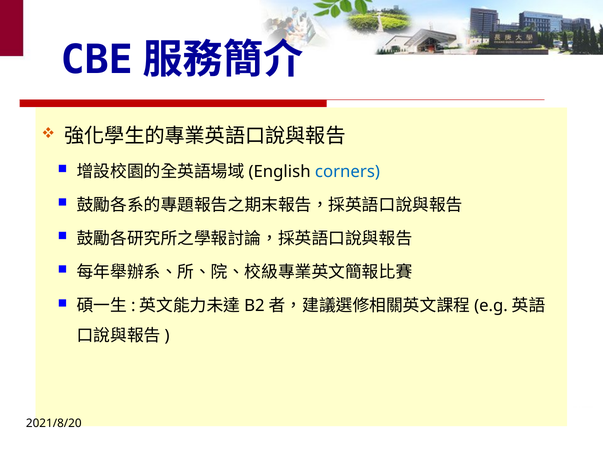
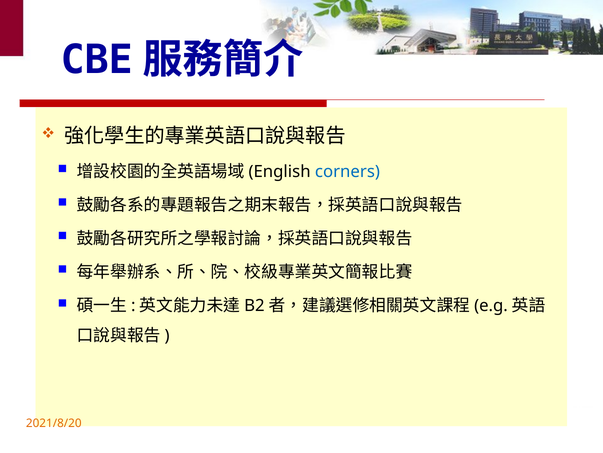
2021/8/20 colour: black -> orange
